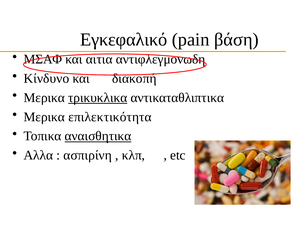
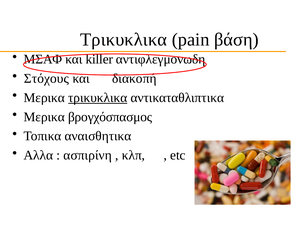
Εγκεφαλικό at (124, 40): Εγκεφαλικό -> Τρικυκλικα
αιτια: αιτια -> killer
Κίνδυνο: Κίνδυνο -> Στόχους
επιλεκτικότητα: επιλεκτικότητα -> βρογχόσπασμος
αναισθητικα underline: present -> none
